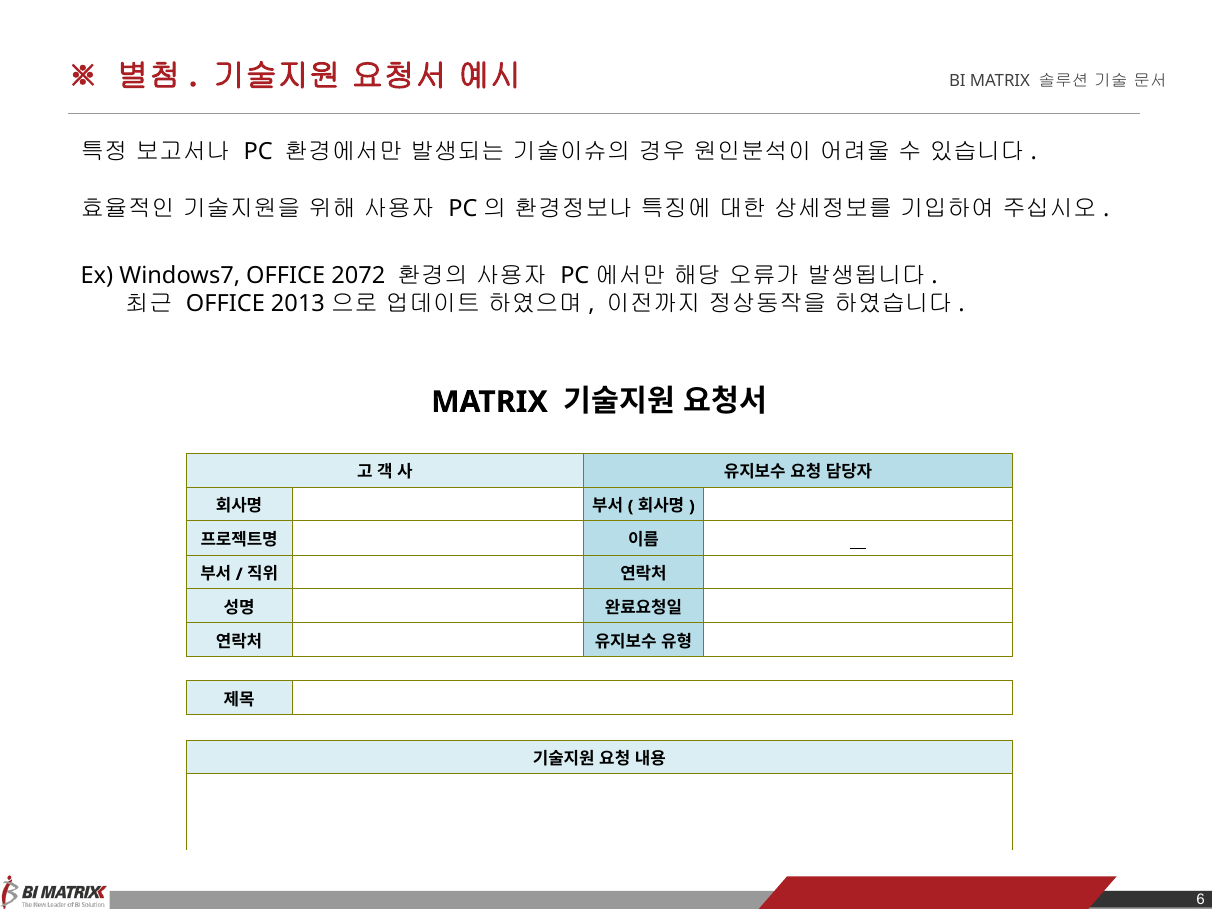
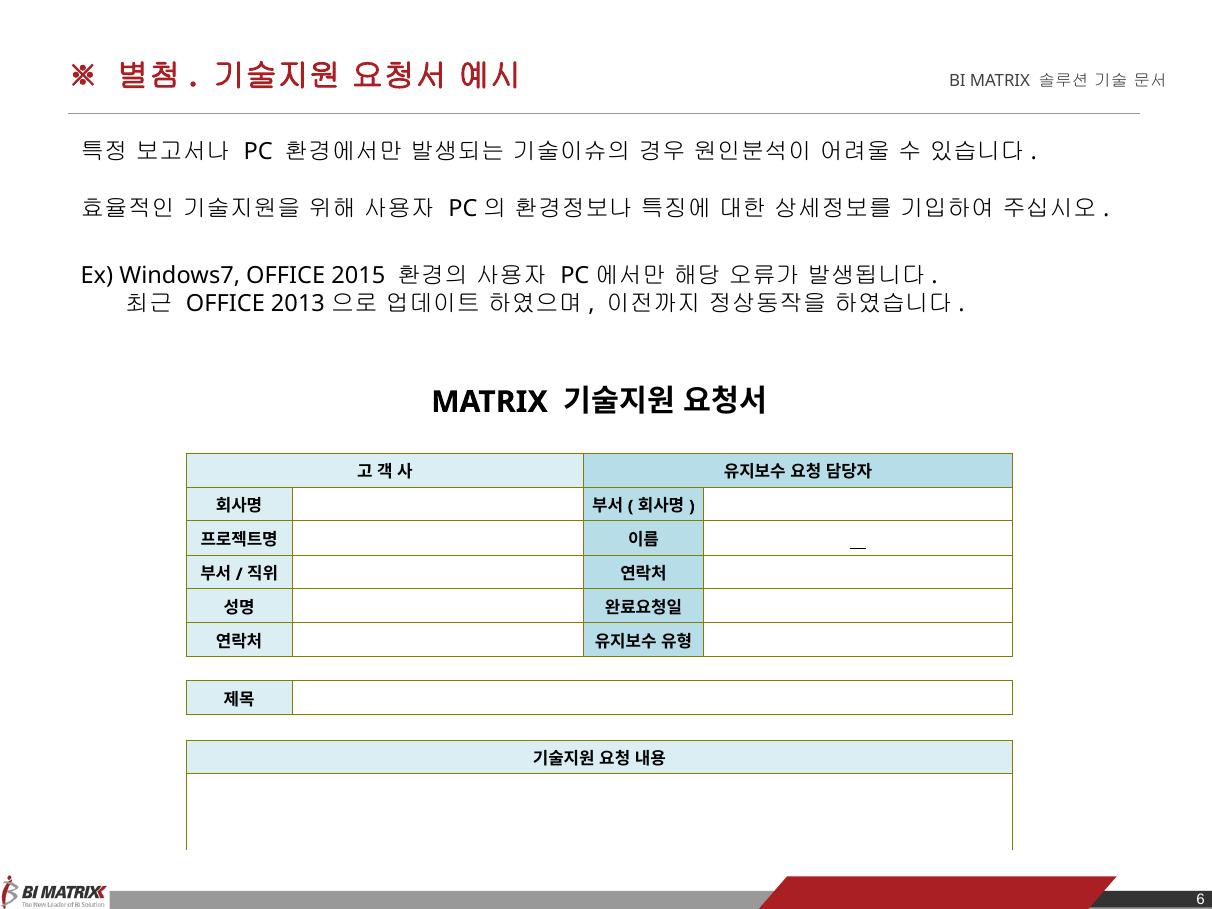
2072: 2072 -> 2015
